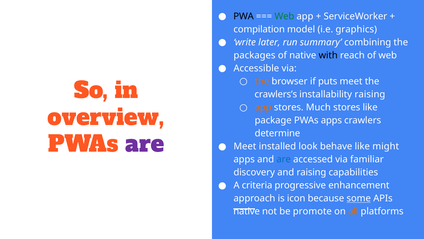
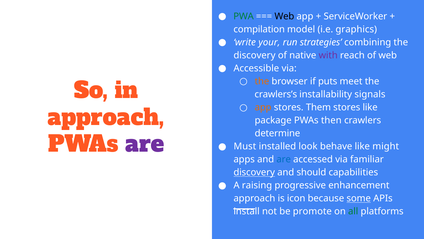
PWA colour: black -> green
Web at (284, 16) colour: green -> black
later: later -> your
summary: summary -> strategies
packages at (254, 55): packages -> discovery
with colour: black -> purple
installability raising: raising -> signals
Much: Much -> Them
overview at (106, 117): overview -> approach
PWAs apps: apps -> then
Meet at (245, 146): Meet -> Must
discovery at (254, 172) underline: none -> present
and raising: raising -> should
criteria: criteria -> raising
native at (247, 211): native -> install
all colour: orange -> green
